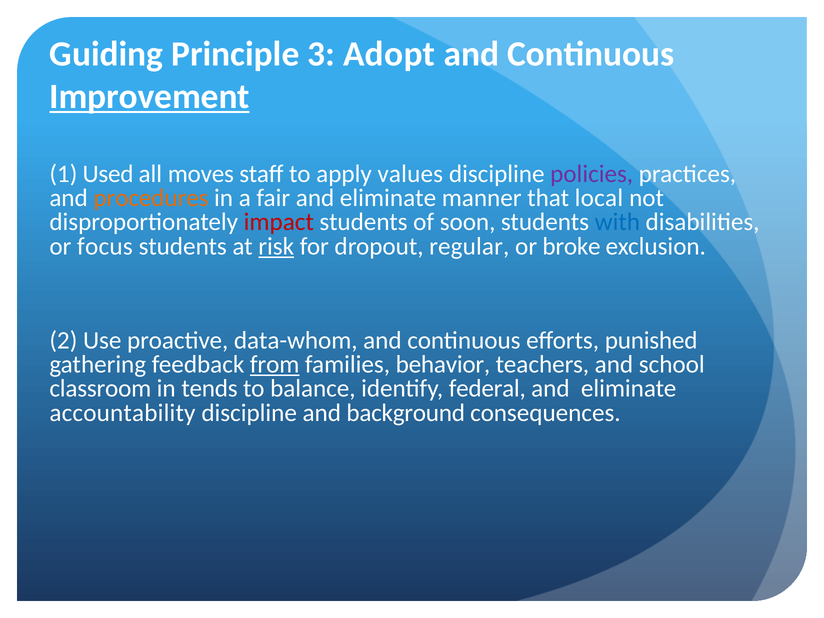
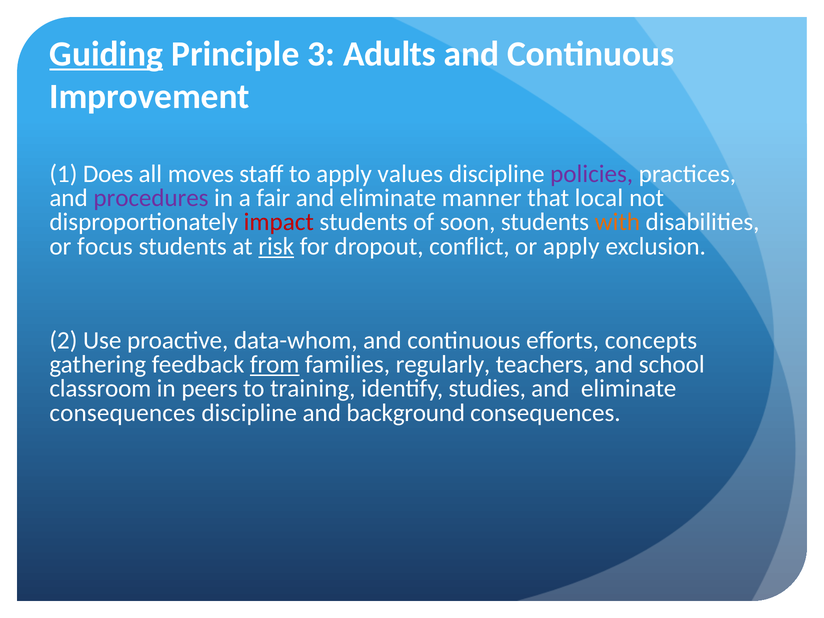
Guiding underline: none -> present
Adopt: Adopt -> Adults
Improvement underline: present -> none
Used: Used -> Does
procedures colour: orange -> purple
with colour: blue -> orange
regular: regular -> conflict
or broke: broke -> apply
punished: punished -> concepts
behavior: behavior -> regularly
tends: tends -> peers
balance: balance -> training
federal: federal -> studies
accountability at (122, 413): accountability -> consequences
